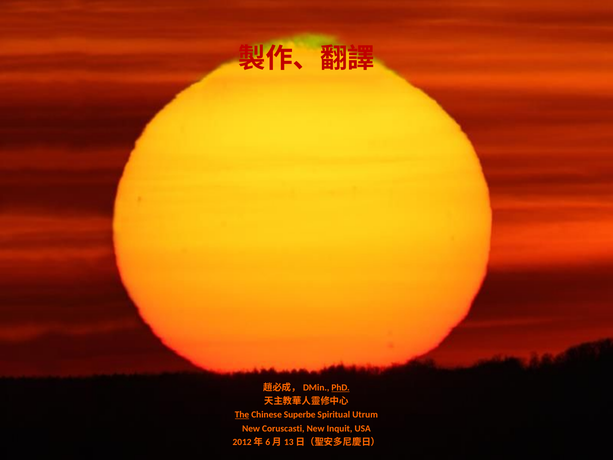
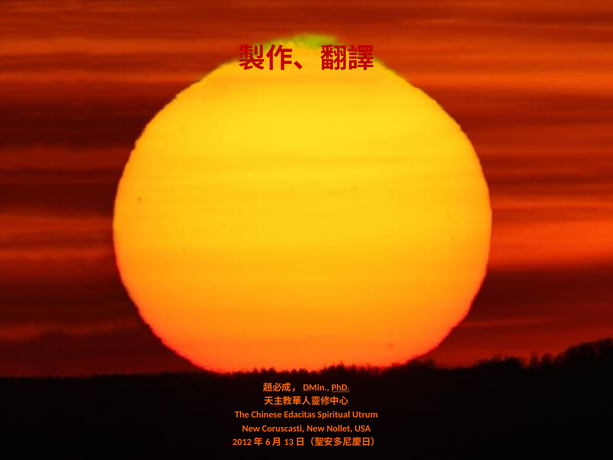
The underline: present -> none
Superbe: Superbe -> Edacitas
Inquit: Inquit -> Nollet
